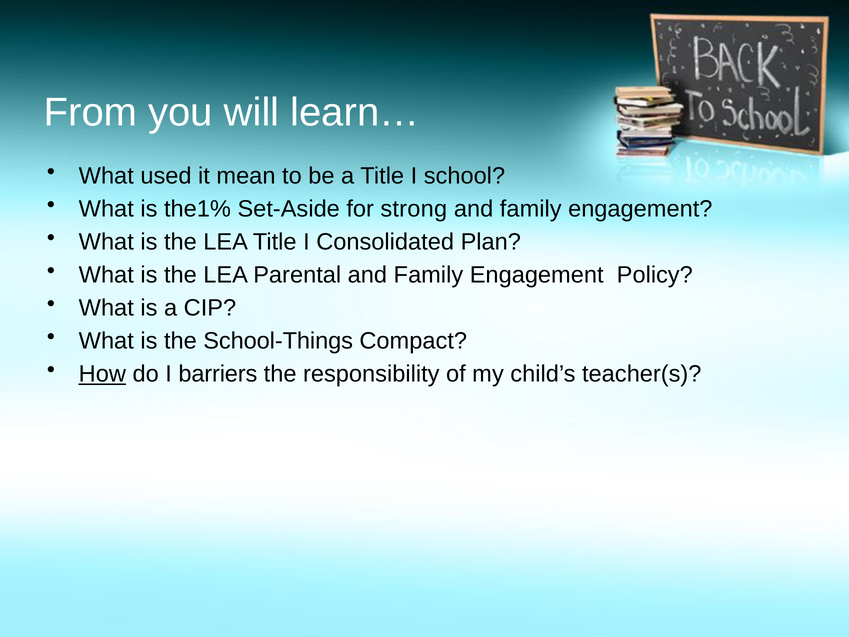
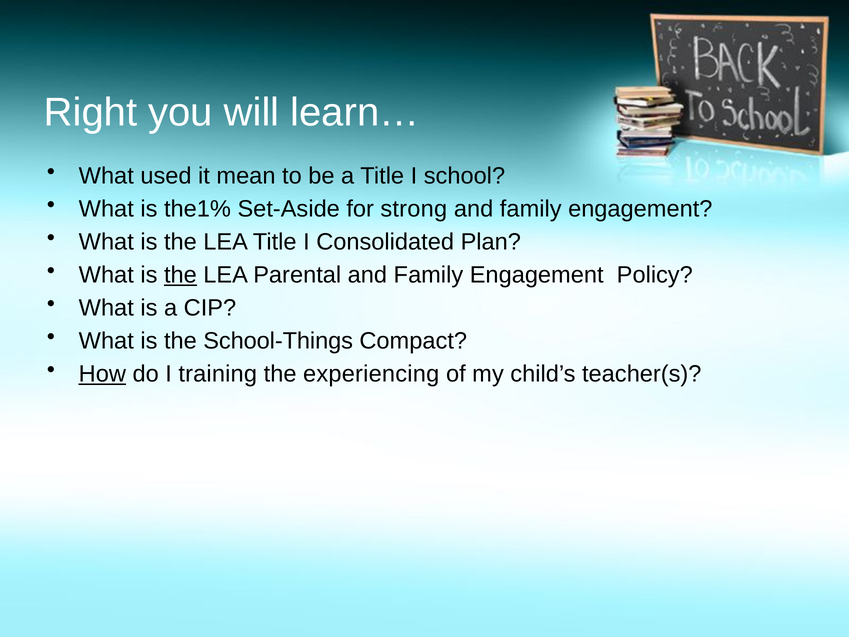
From: From -> Right
the at (180, 275) underline: none -> present
barriers: barriers -> training
responsibility: responsibility -> experiencing
